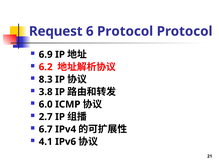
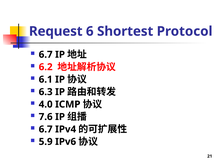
6 Protocol: Protocol -> Shortest
6.9 at (46, 55): 6.9 -> 6.7
8.3: 8.3 -> 6.1
3.8: 3.8 -> 6.3
6.0: 6.0 -> 4.0
2.7: 2.7 -> 7.6
4.1: 4.1 -> 5.9
